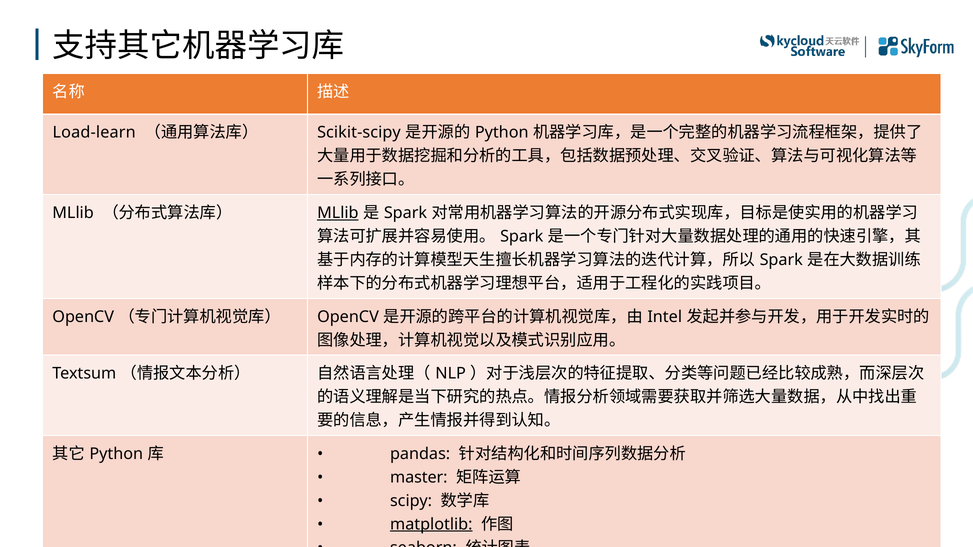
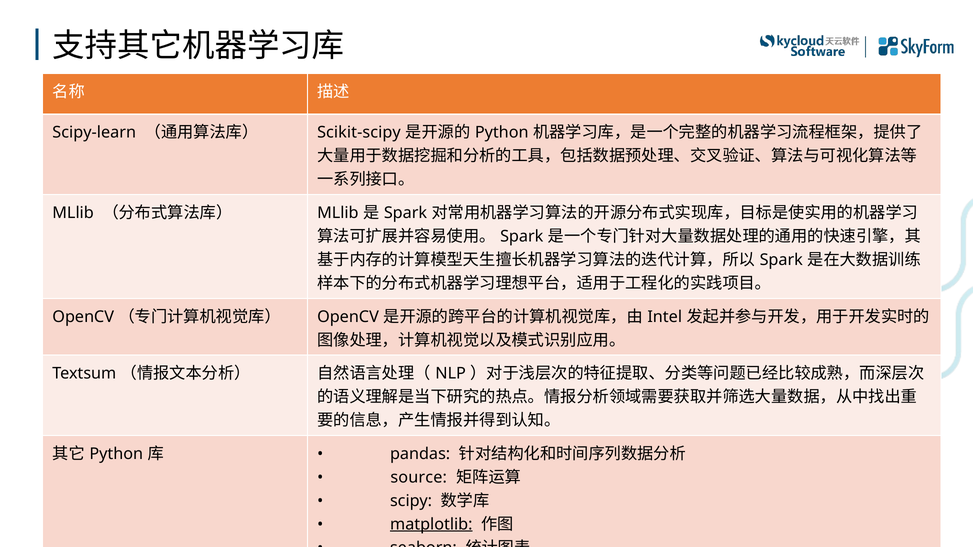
Load-learn: Load-learn -> Scipy-learn
MLlib at (338, 213) underline: present -> none
master: master -> source
